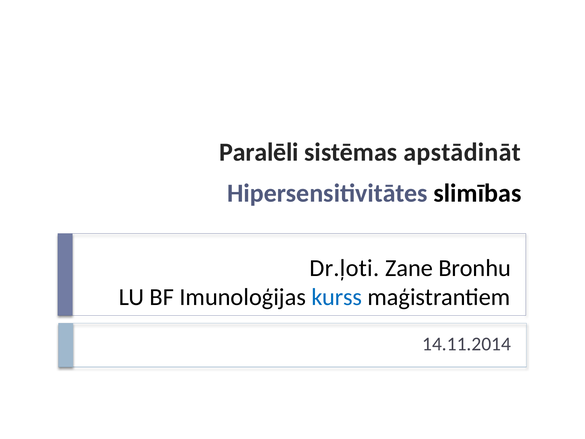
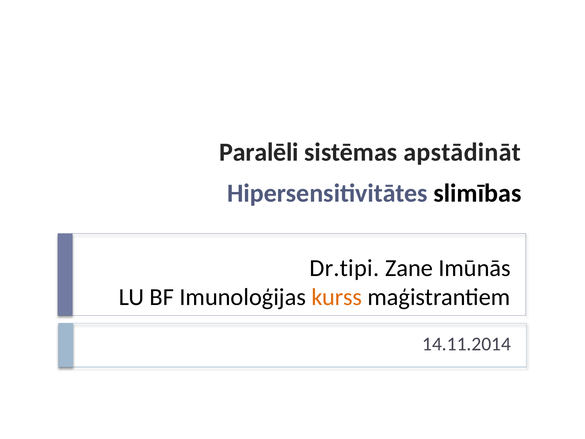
Dr.ļoti: Dr.ļoti -> Dr.tipi
Bronhu: Bronhu -> Imūnās
kurss colour: blue -> orange
